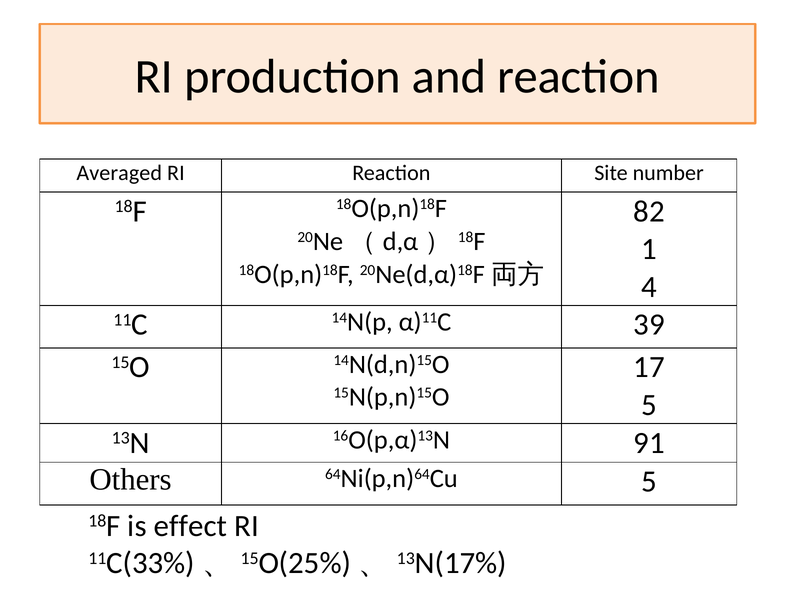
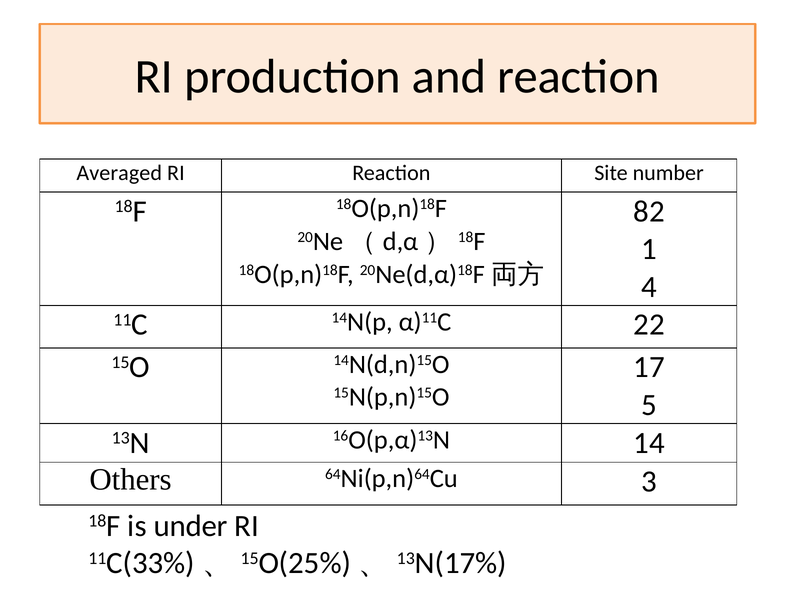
39: 39 -> 22
91: 91 -> 14
64Ni(p,n)64Cu 5: 5 -> 3
effect: effect -> under
